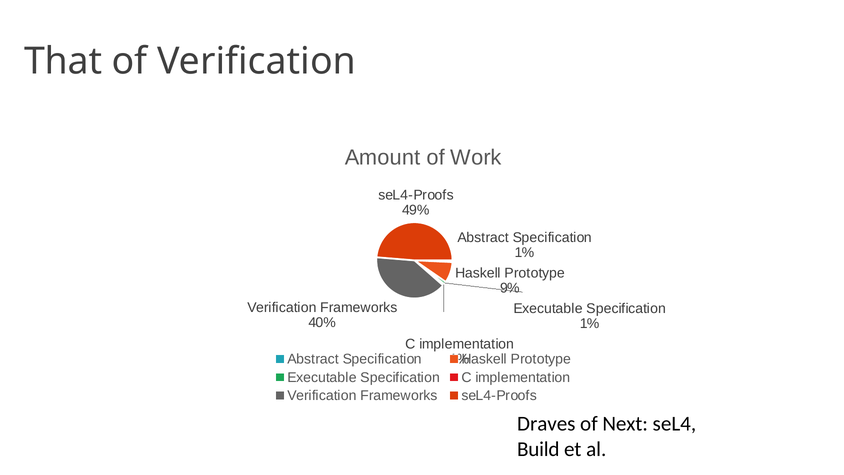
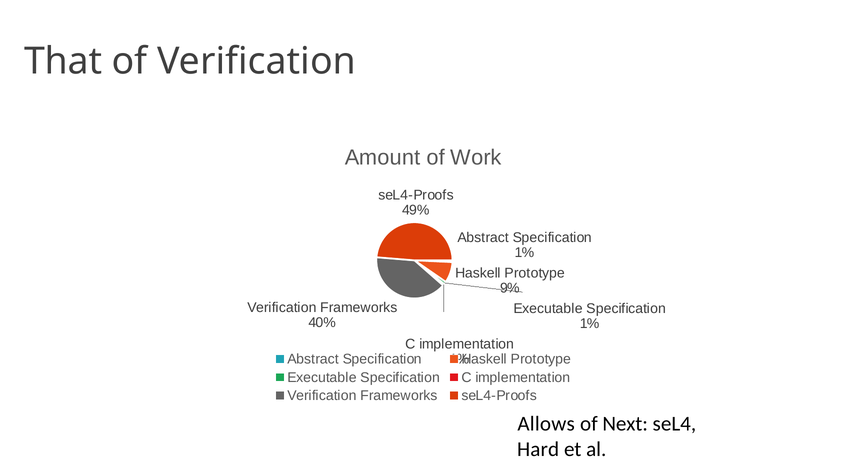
Draves: Draves -> Allows
Build: Build -> Hard
